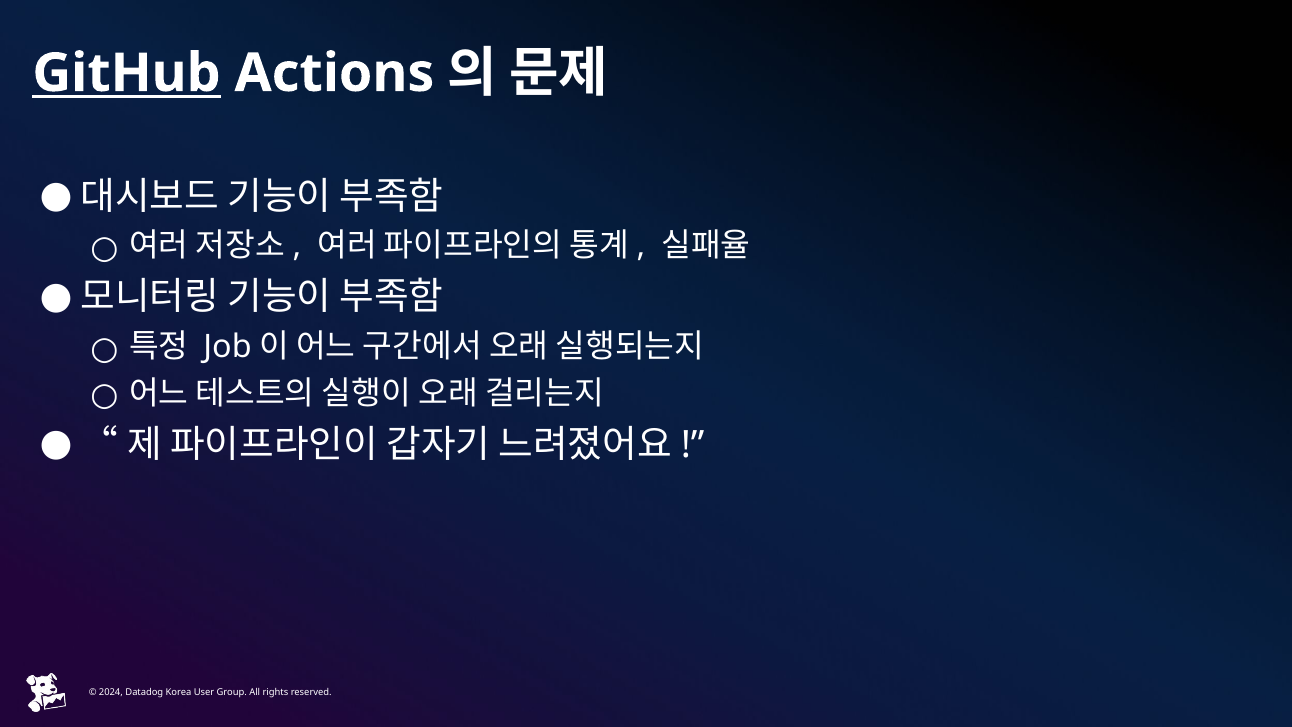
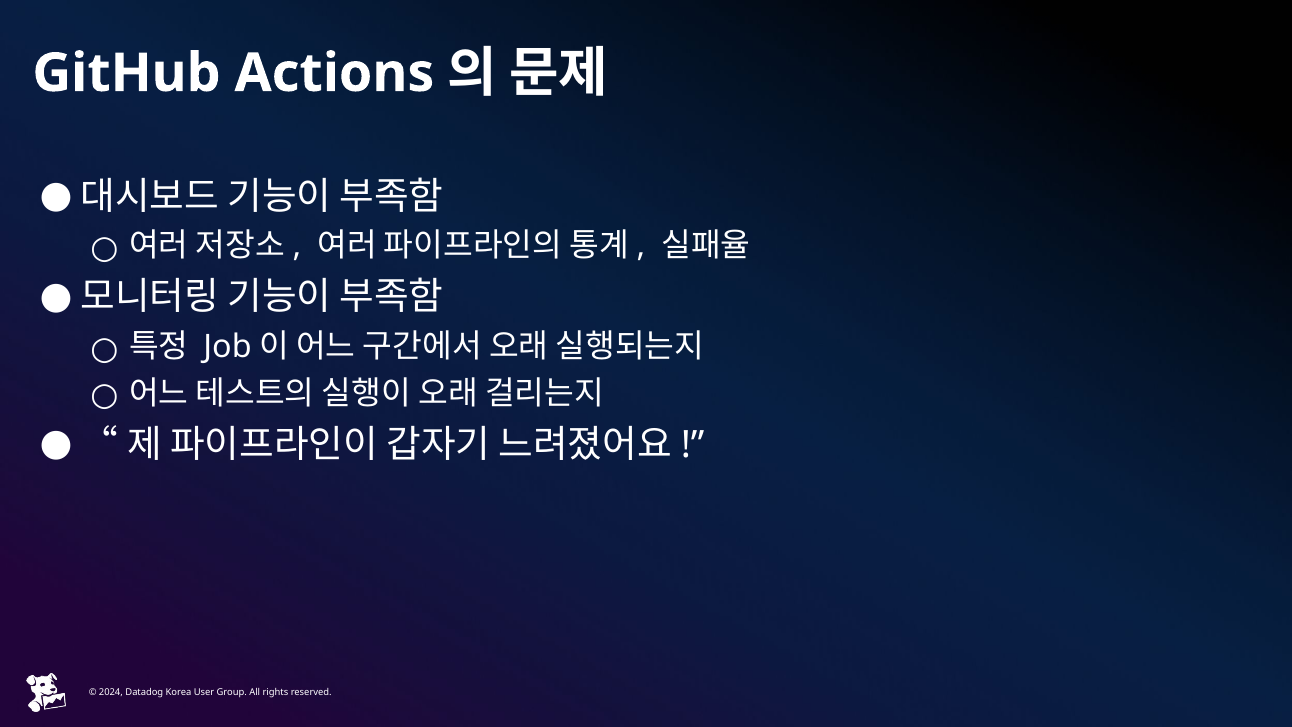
GitHub underline: present -> none
